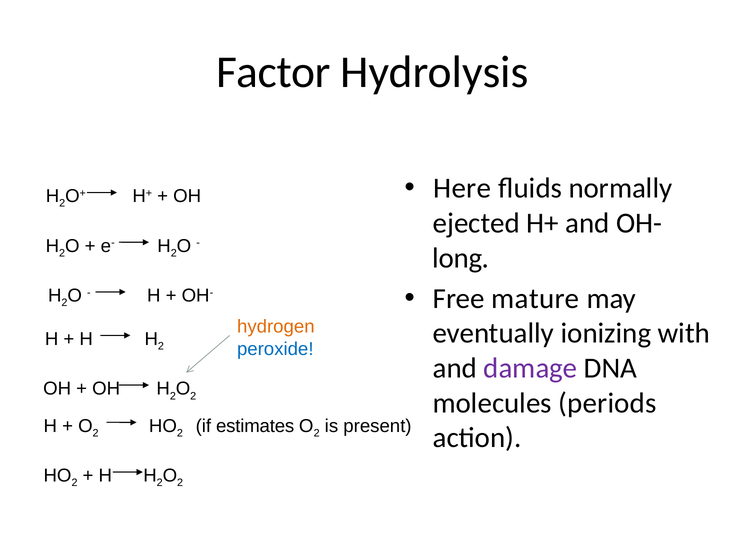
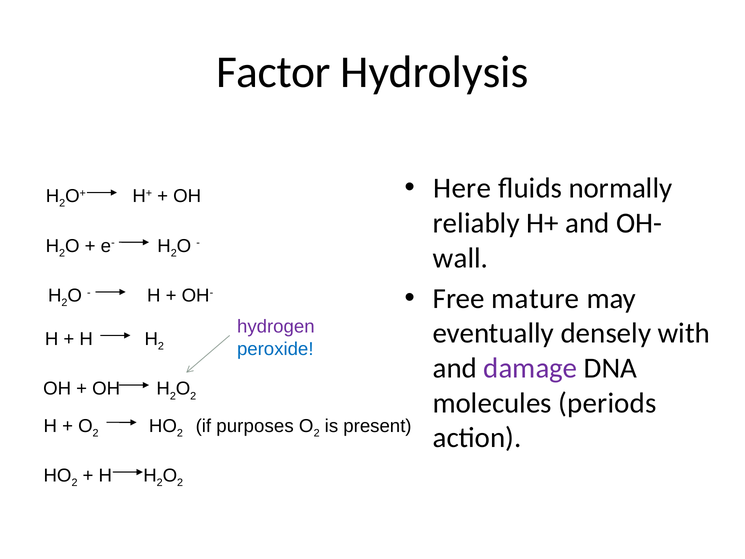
ejected: ejected -> reliably
long: long -> wall
hydrogen colour: orange -> purple
ionizing: ionizing -> densely
estimates: estimates -> purposes
